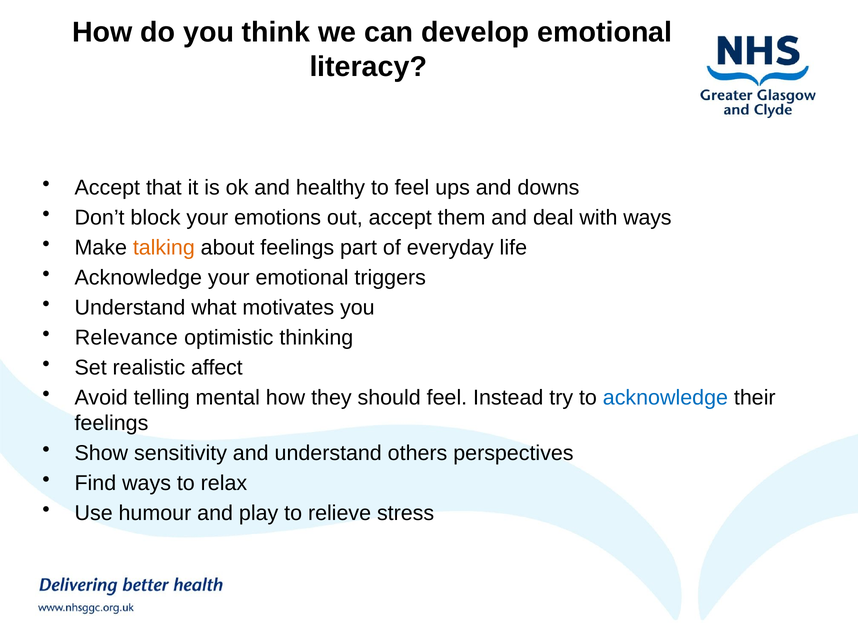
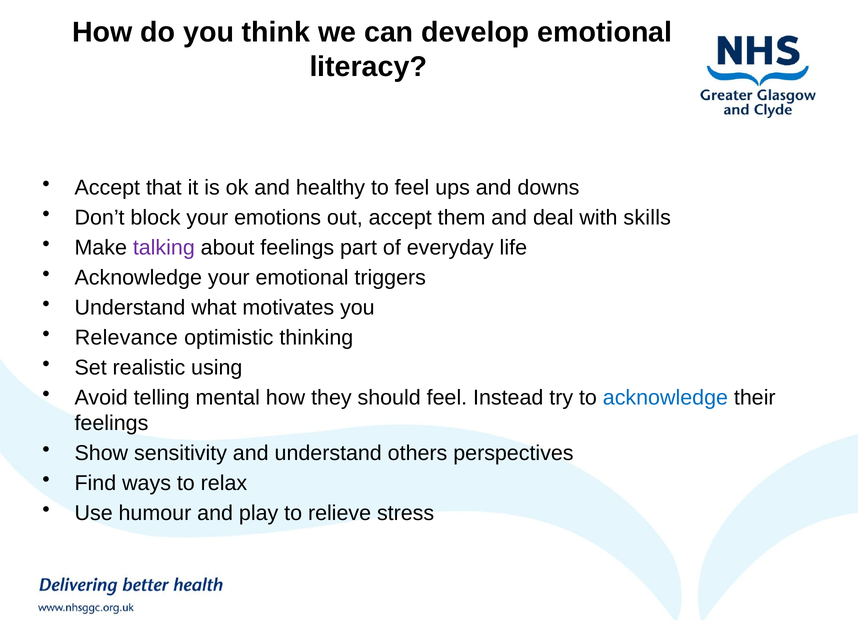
with ways: ways -> skills
talking colour: orange -> purple
affect: affect -> using
